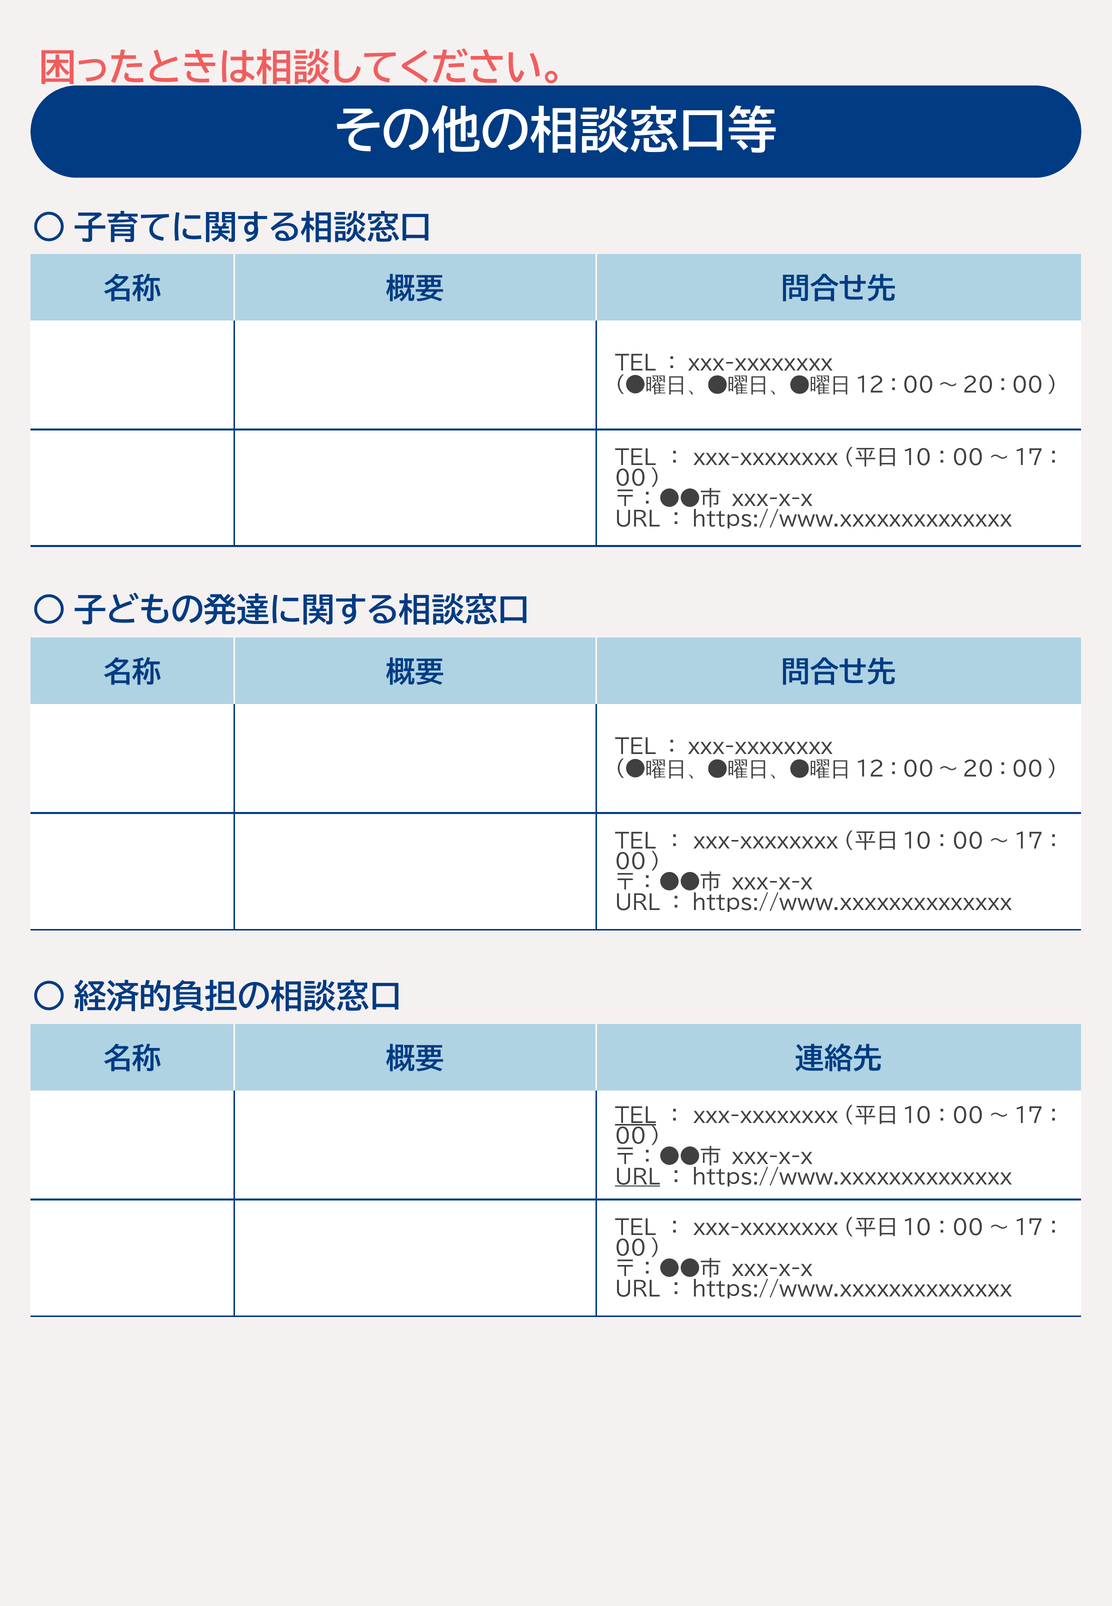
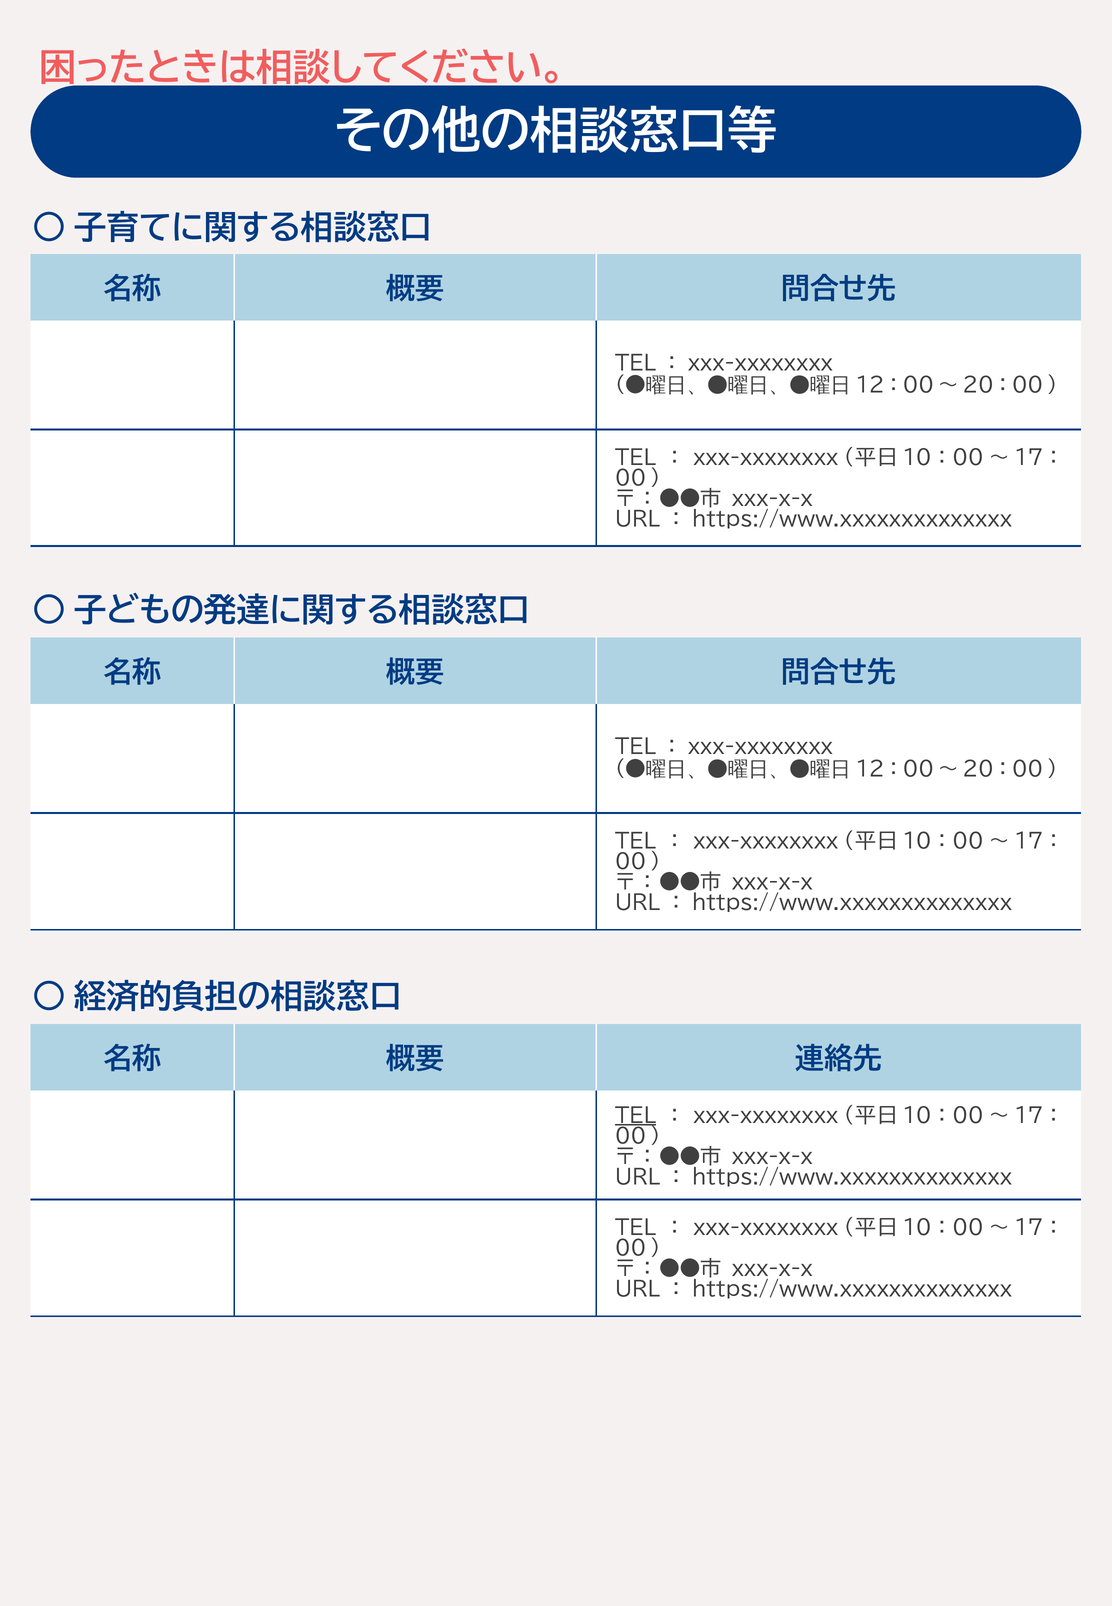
URL at (638, 1177) underline: present -> none
